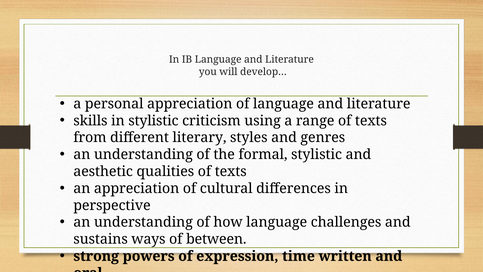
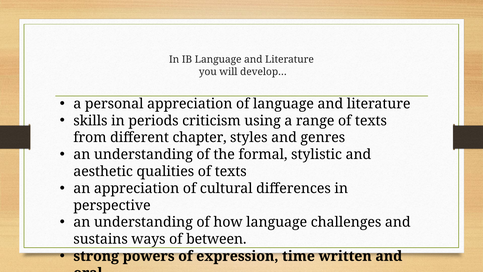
in stylistic: stylistic -> periods
literary: literary -> chapter
